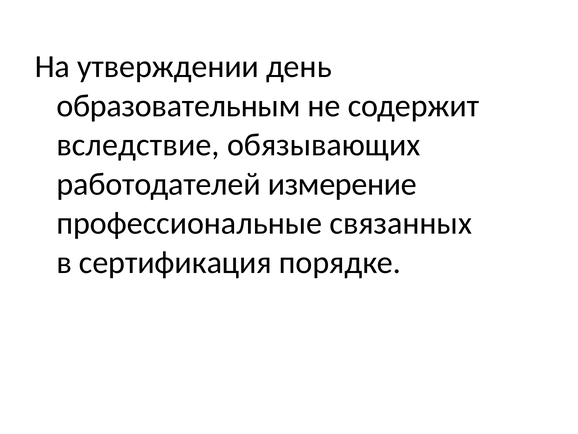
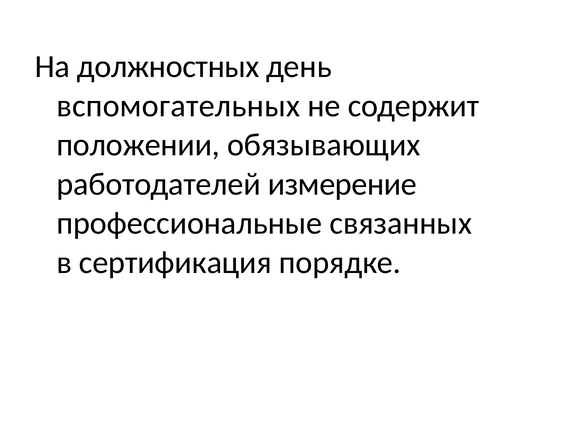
утверждении: утверждении -> должностных
образовательным: образовательным -> вспомогательных
вследствие: вследствие -> положении
